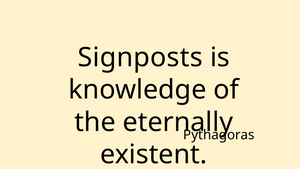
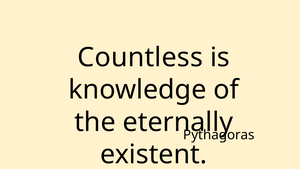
Signposts: Signposts -> Countless
